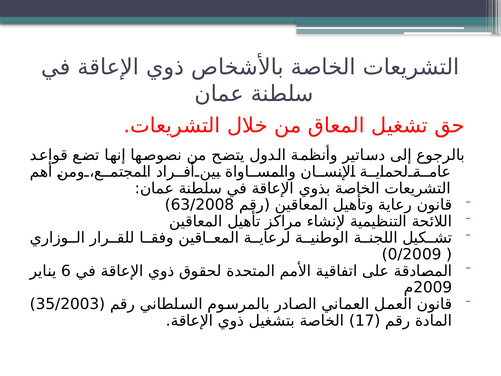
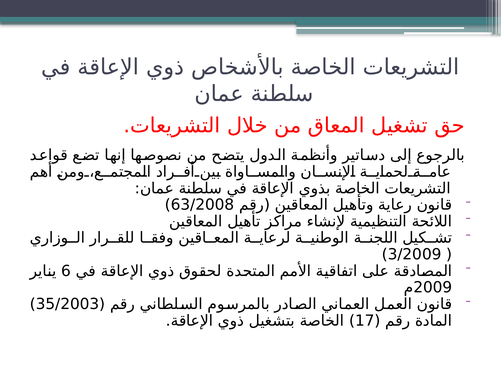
0/2009: 0/2009 -> 3/2009
